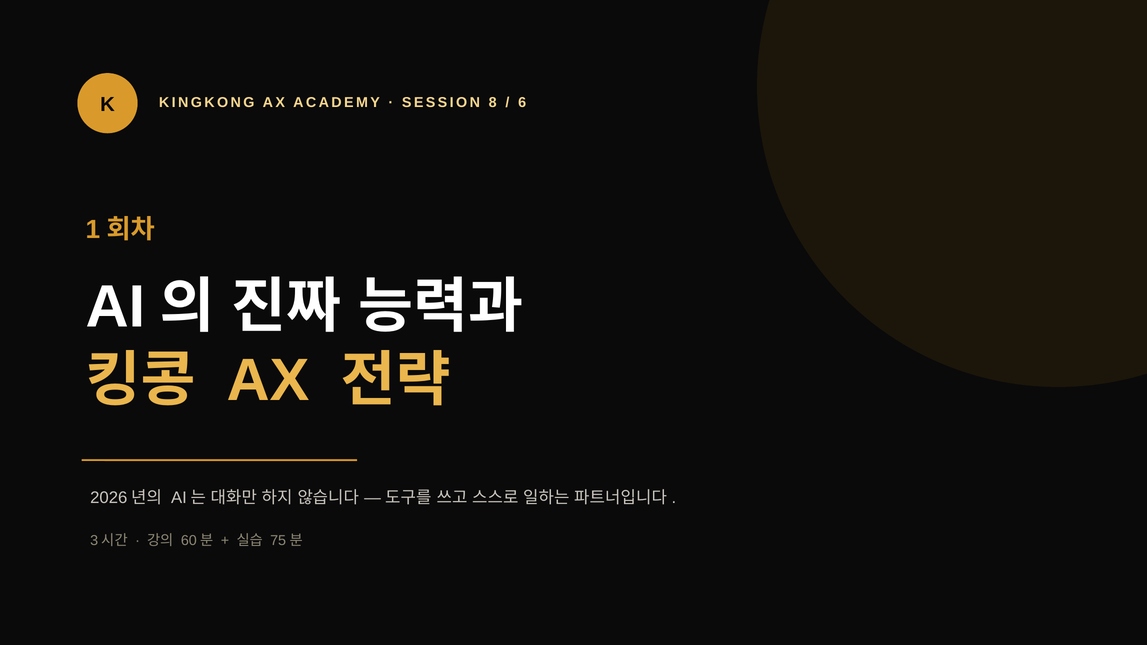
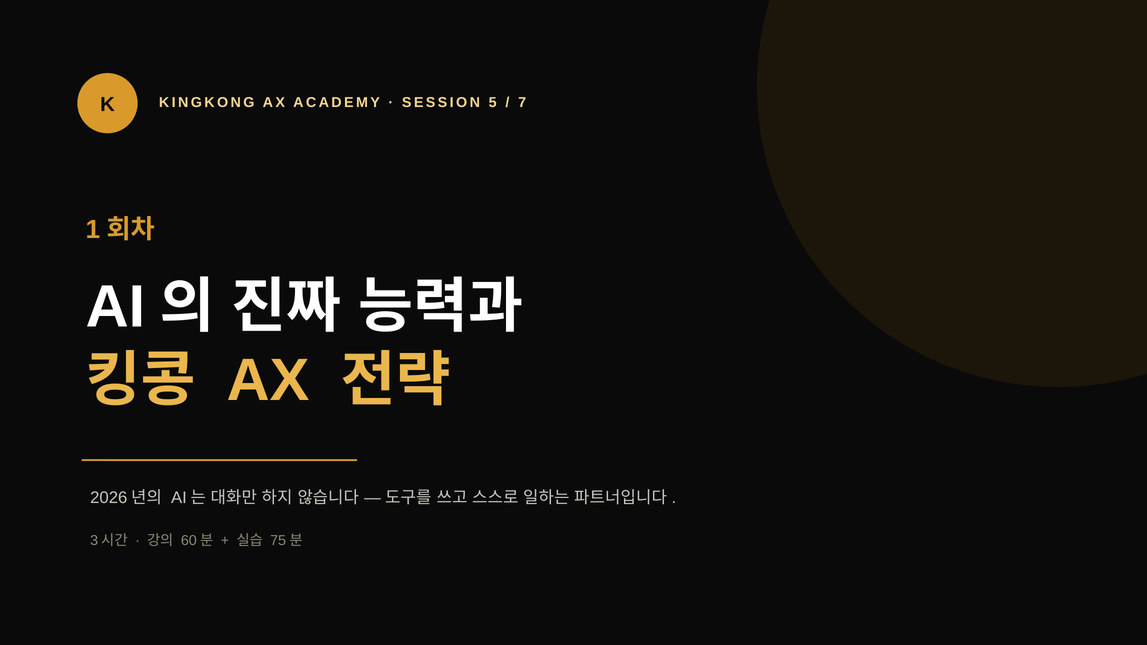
8: 8 -> 5
6: 6 -> 7
